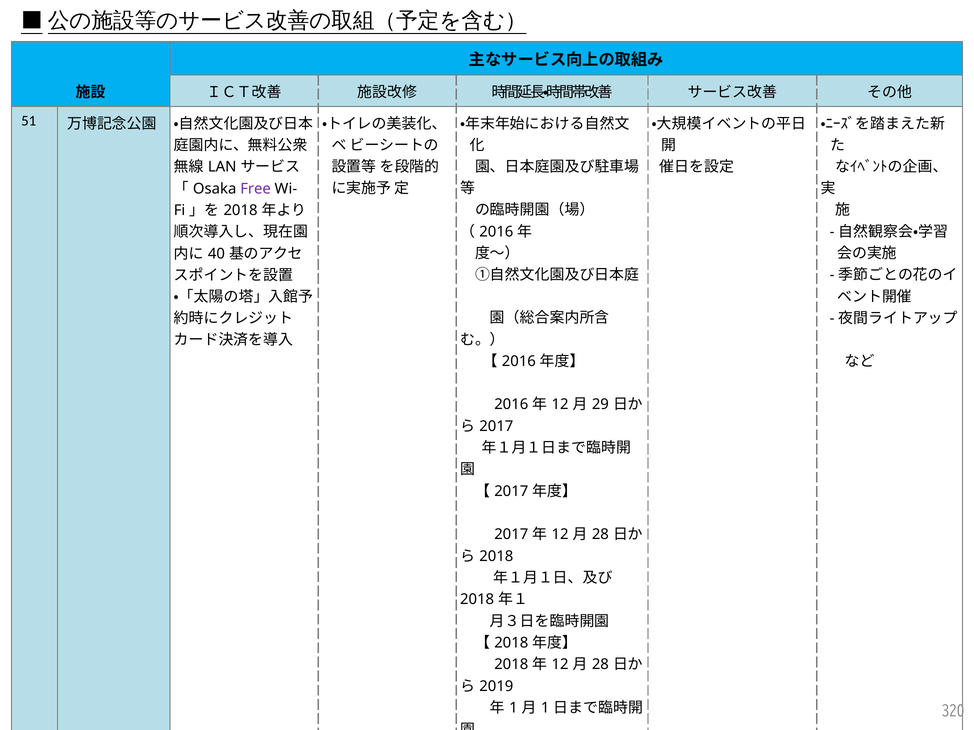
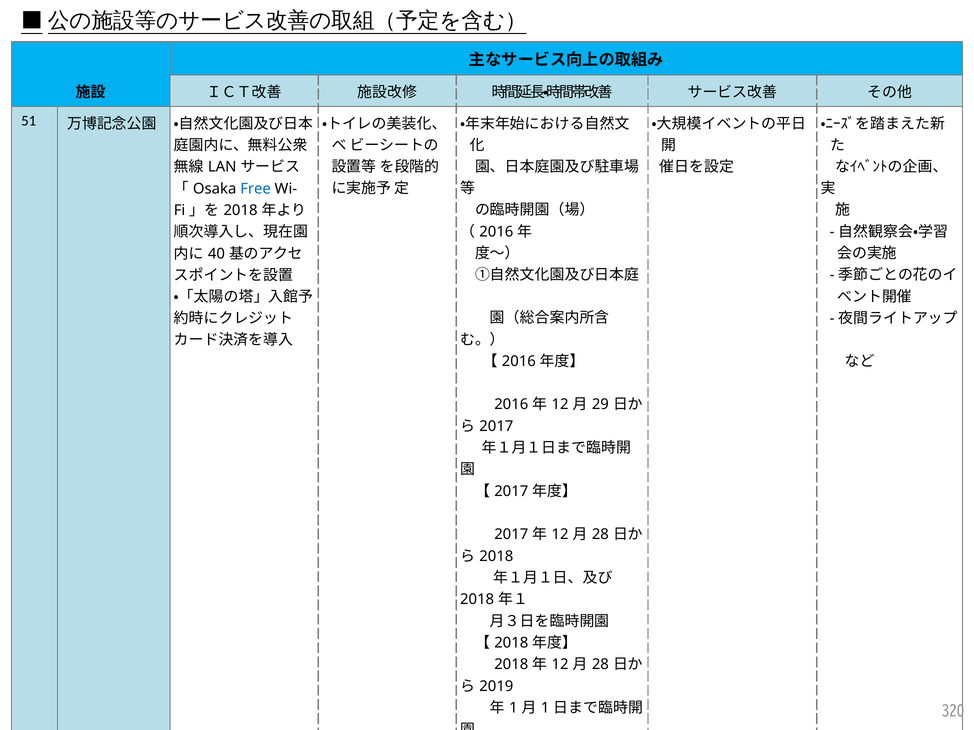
Free colour: purple -> blue
